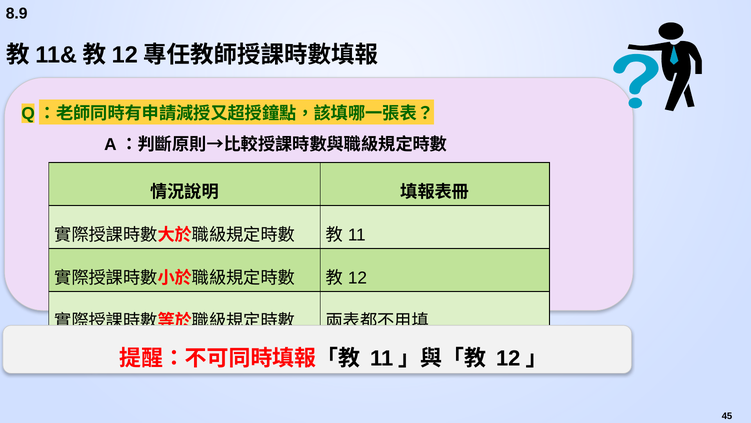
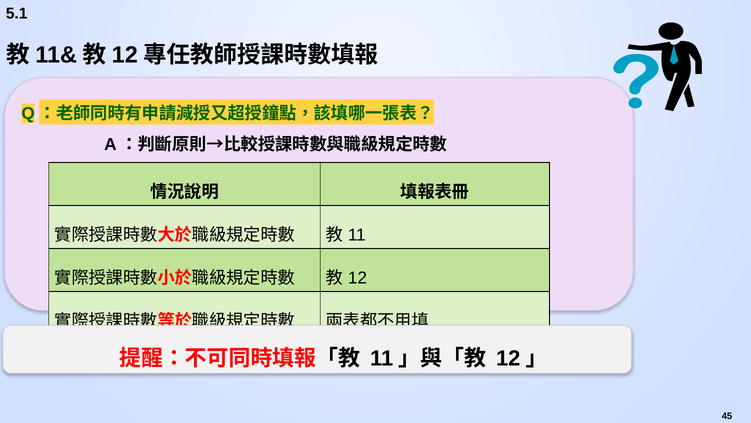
8.9: 8.9 -> 5.1
